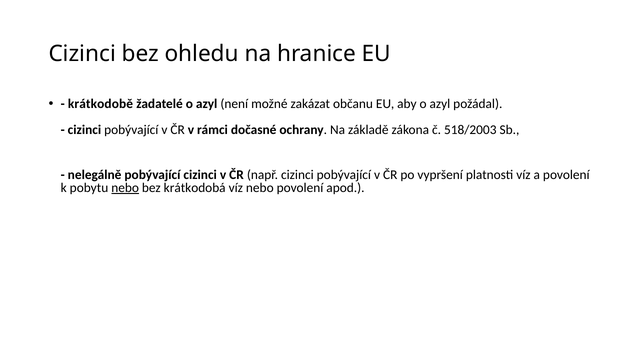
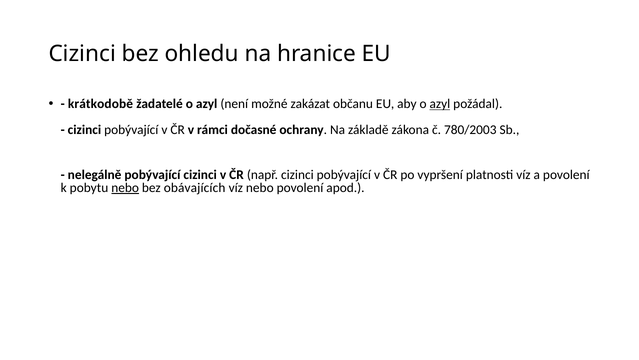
azyl at (440, 104) underline: none -> present
518/2003: 518/2003 -> 780/2003
krátkodobá: krátkodobá -> obávajících
